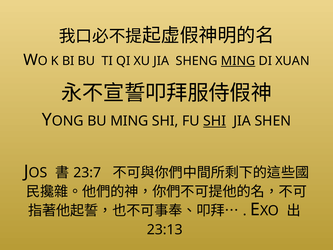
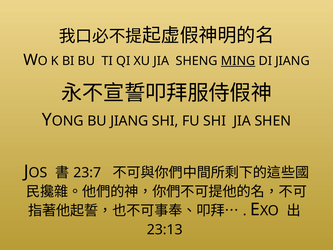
DI XUAN: XUAN -> JIANG
BU MING: MING -> JIANG
SHI at (215, 121) underline: present -> none
